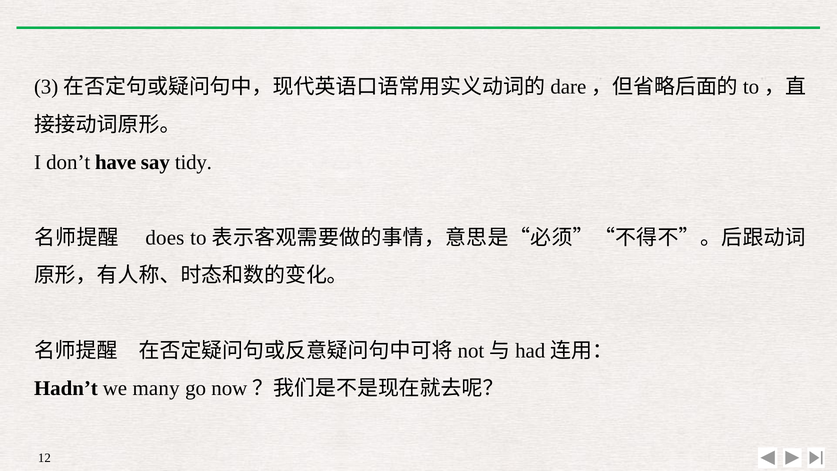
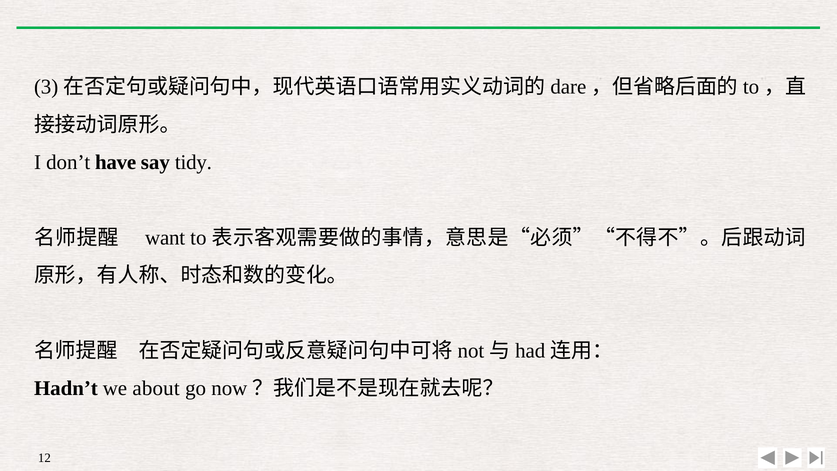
does: does -> want
many: many -> about
